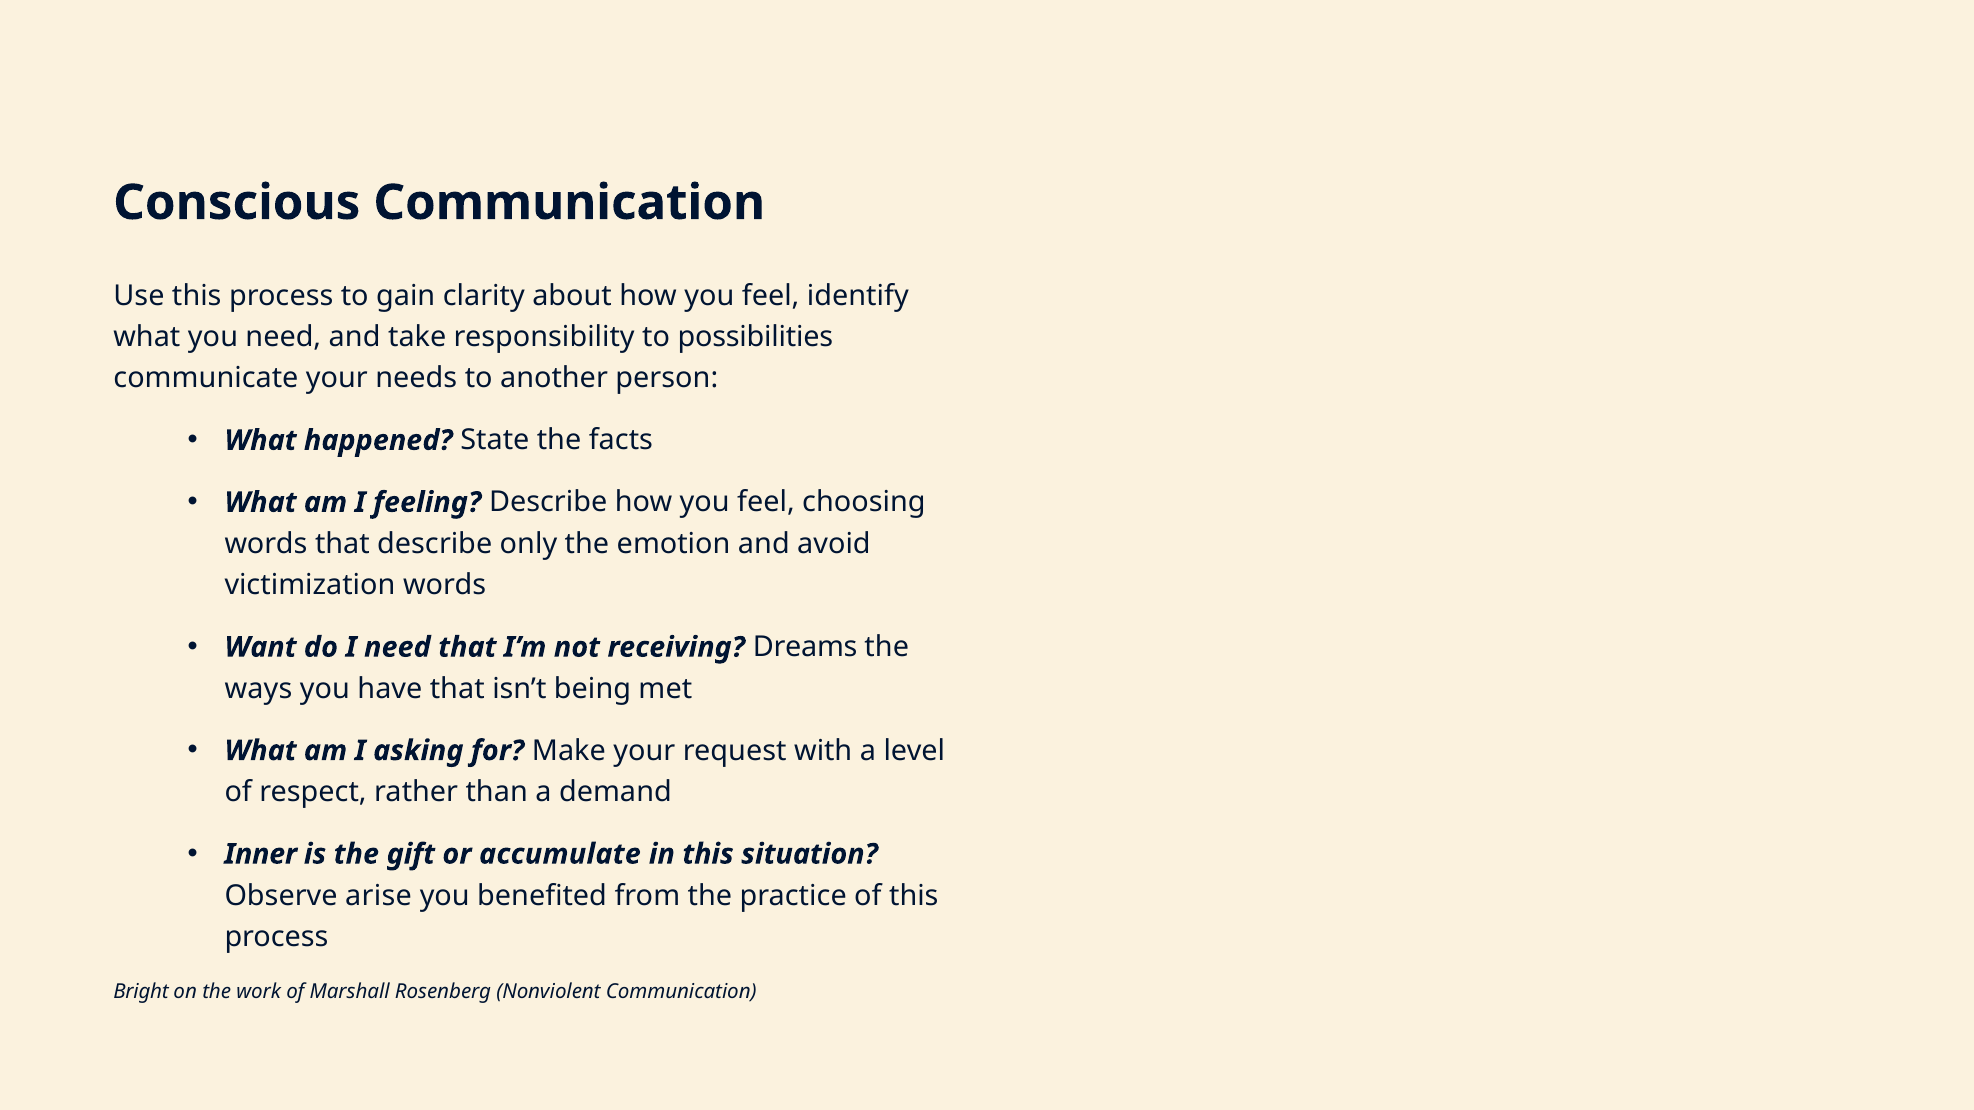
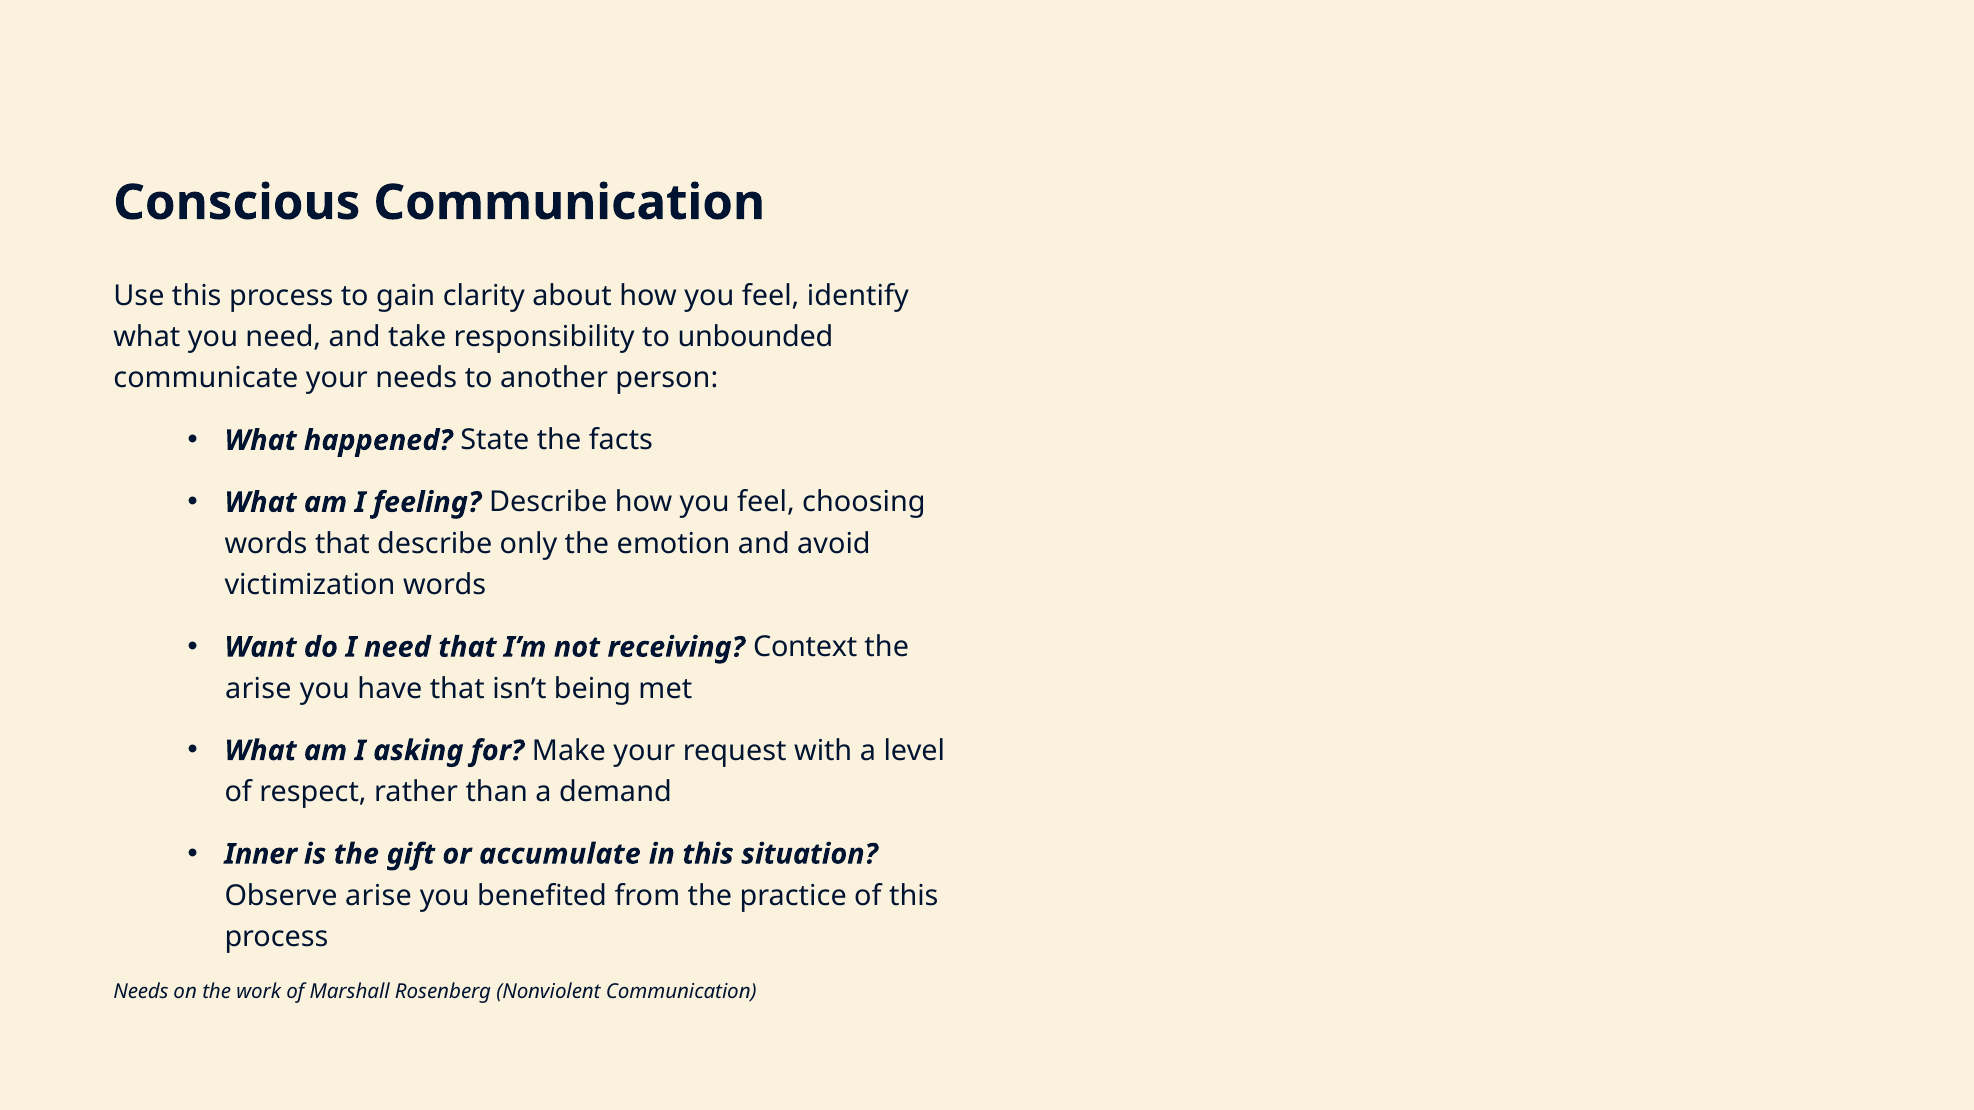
possibilities: possibilities -> unbounded
Dreams: Dreams -> Context
ways at (258, 689): ways -> arise
Bright at (141, 992): Bright -> Needs
